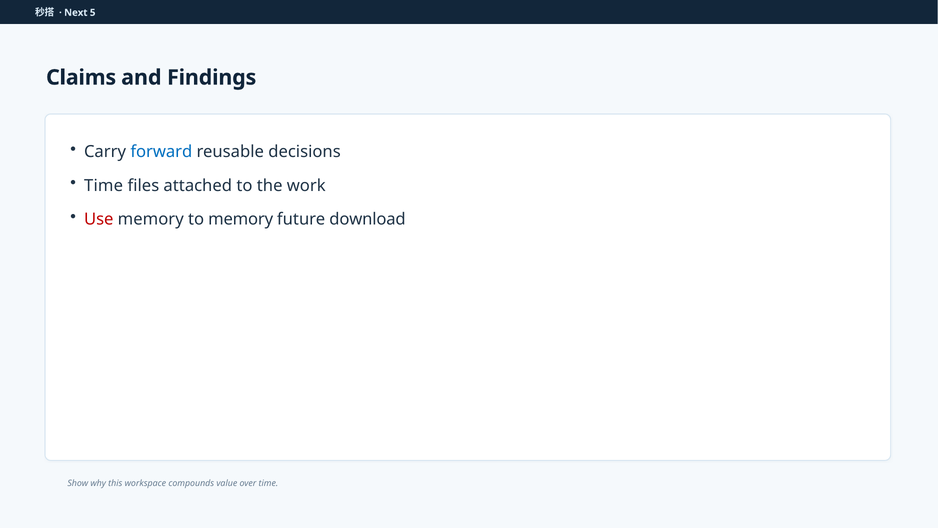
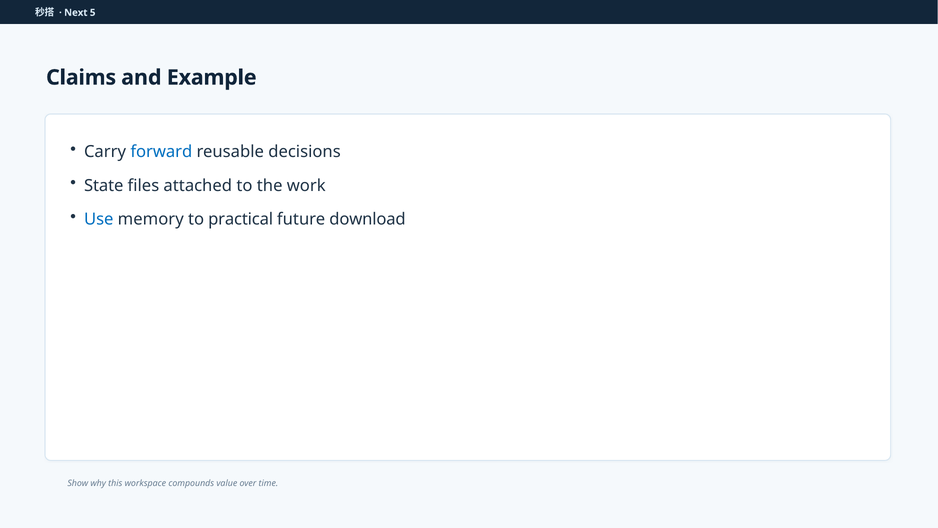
Findings: Findings -> Example
Time at (104, 185): Time -> State
Use colour: red -> blue
to memory: memory -> practical
